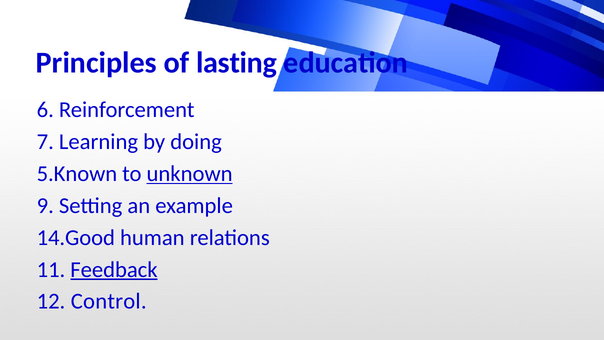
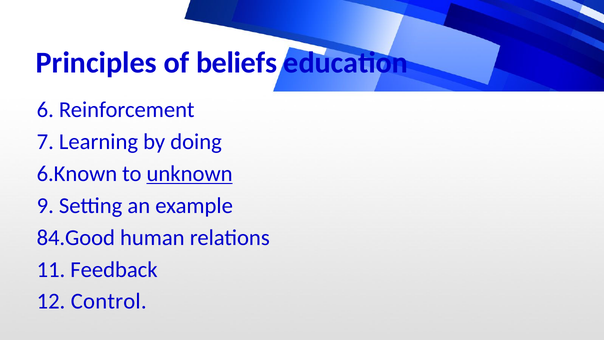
lasting: lasting -> beliefs
5.Known: 5.Known -> 6.Known
14.Good: 14.Good -> 84.Good
Feedback underline: present -> none
